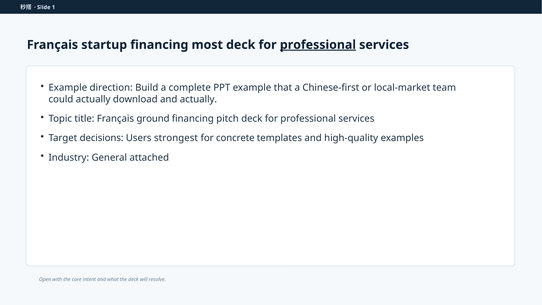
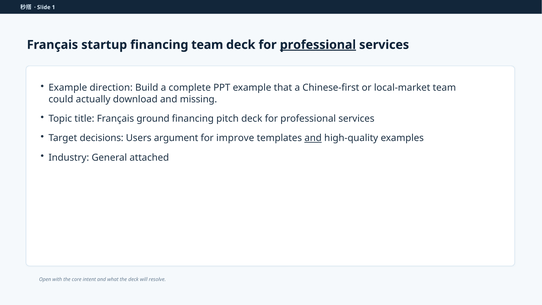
financing most: most -> team
and actually: actually -> missing
strongest: strongest -> argument
concrete: concrete -> improve
and at (313, 138) underline: none -> present
